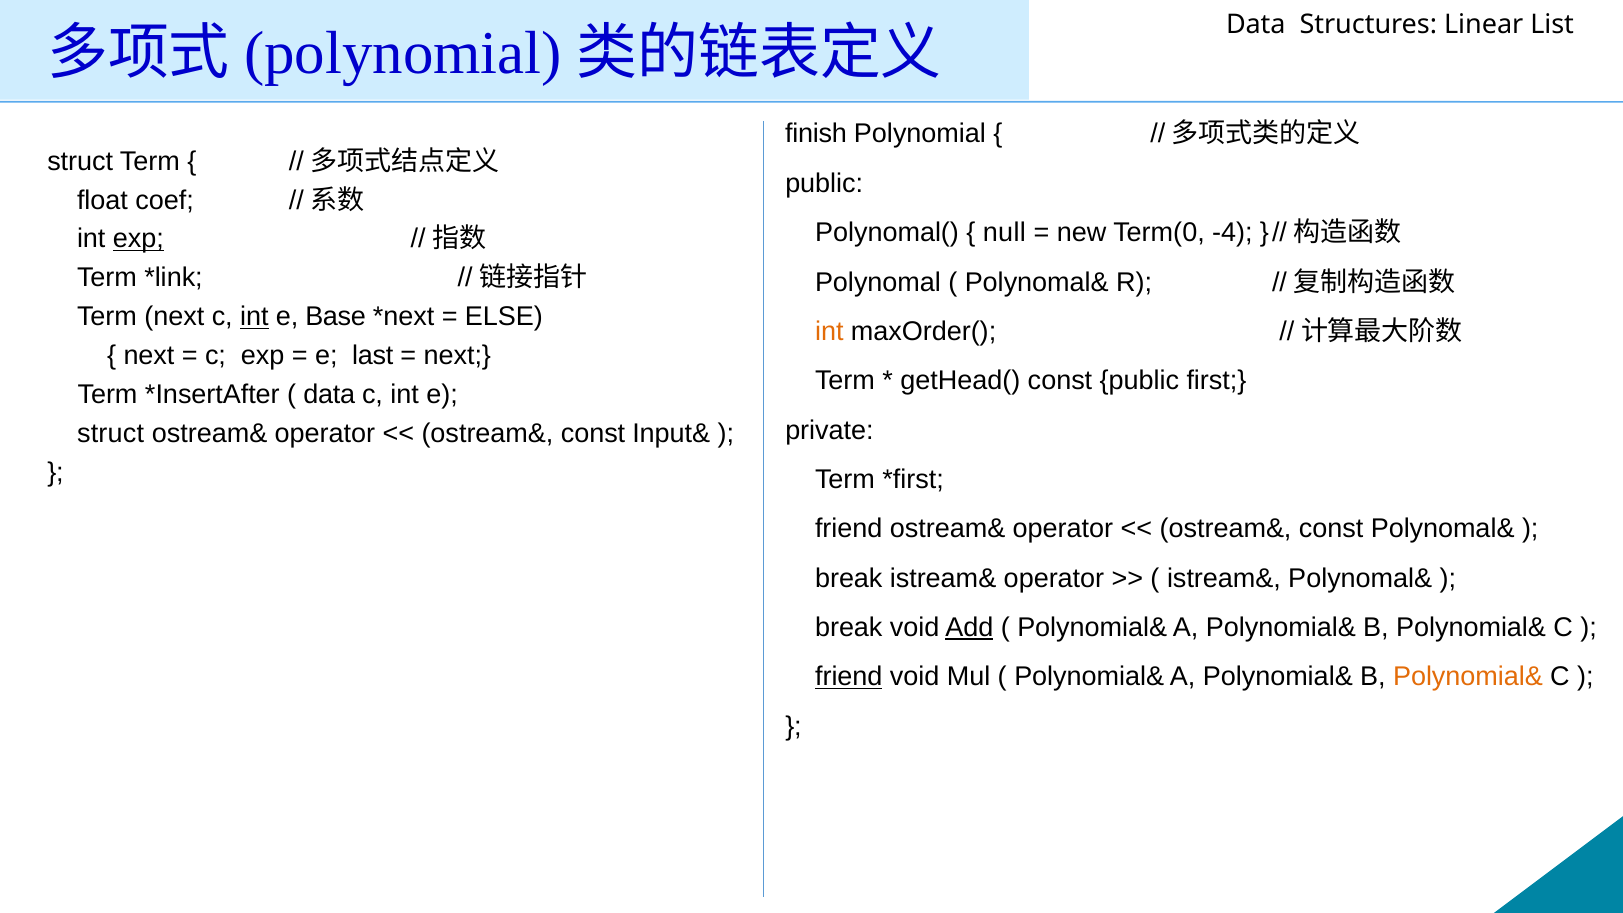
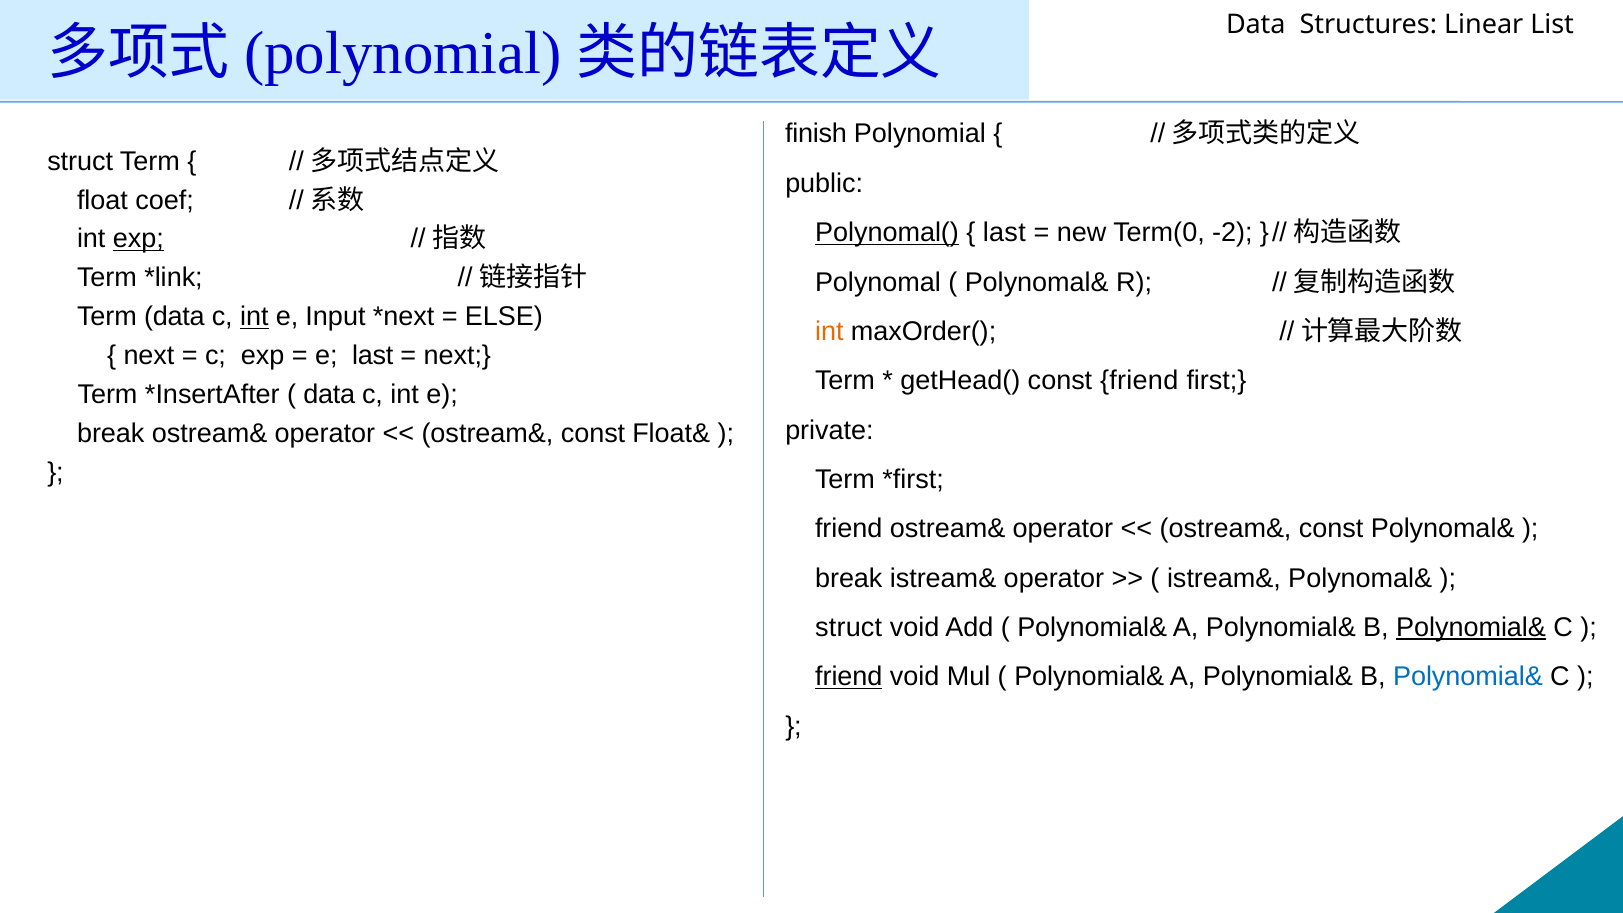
Polynomal( underline: none -> present
null at (1004, 233): null -> last
-4: -4 -> -2
Term next: next -> data
Base: Base -> Input
const public: public -> friend
struct at (111, 434): struct -> break
Input&: Input& -> Float&
break at (849, 628): break -> struct
Add underline: present -> none
Polynomial& at (1471, 628) underline: none -> present
Polynomial& at (1468, 677) colour: orange -> blue
